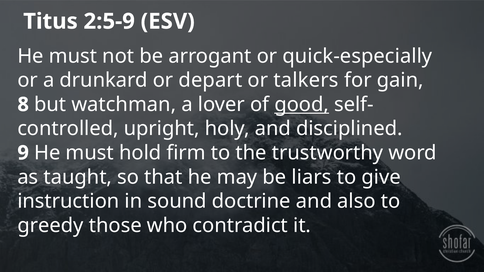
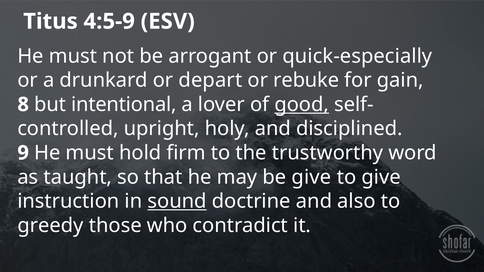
2:5-9: 2:5-9 -> 4:5-9
talkers: talkers -> rebuke
watchman: watchman -> intentional
be liars: liars -> give
sound underline: none -> present
